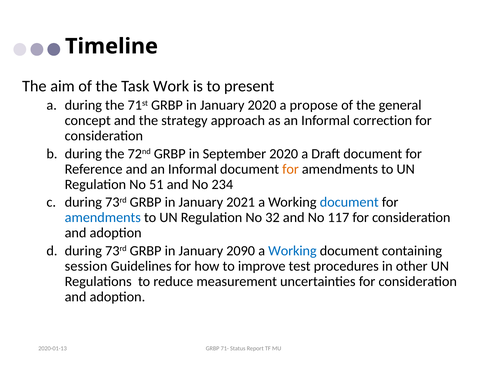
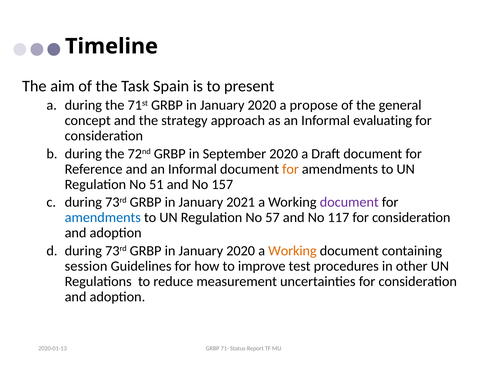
Work: Work -> Spain
correction: correction -> evaluating
234: 234 -> 157
document at (349, 202) colour: blue -> purple
32: 32 -> 57
2090 at (241, 251): 2090 -> 2020
Working at (292, 251) colour: blue -> orange
